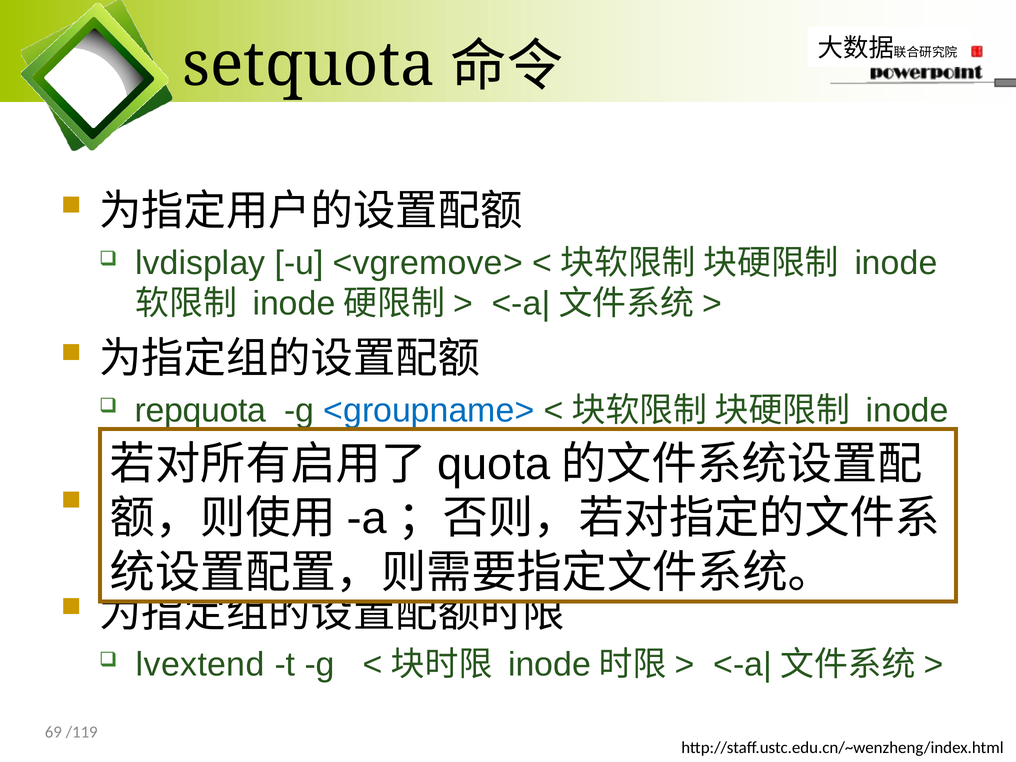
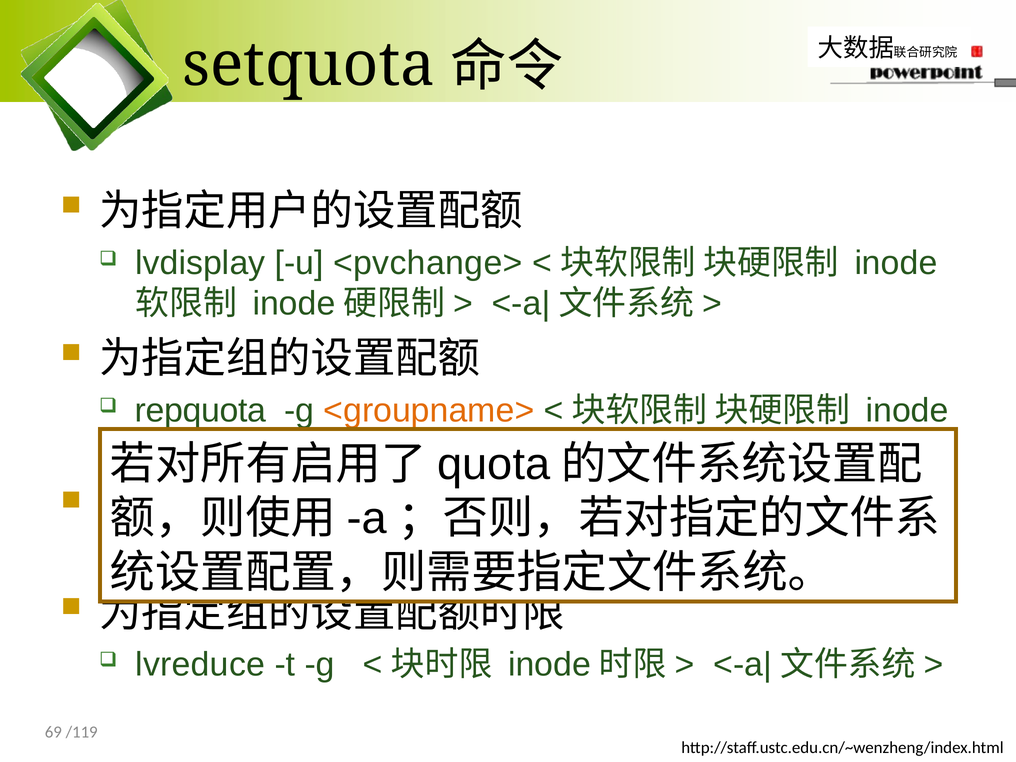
<vgremove>: <vgremove> -> <pvchange>
<groupname> colour: blue -> orange
lvextend: lvextend -> lvreduce
